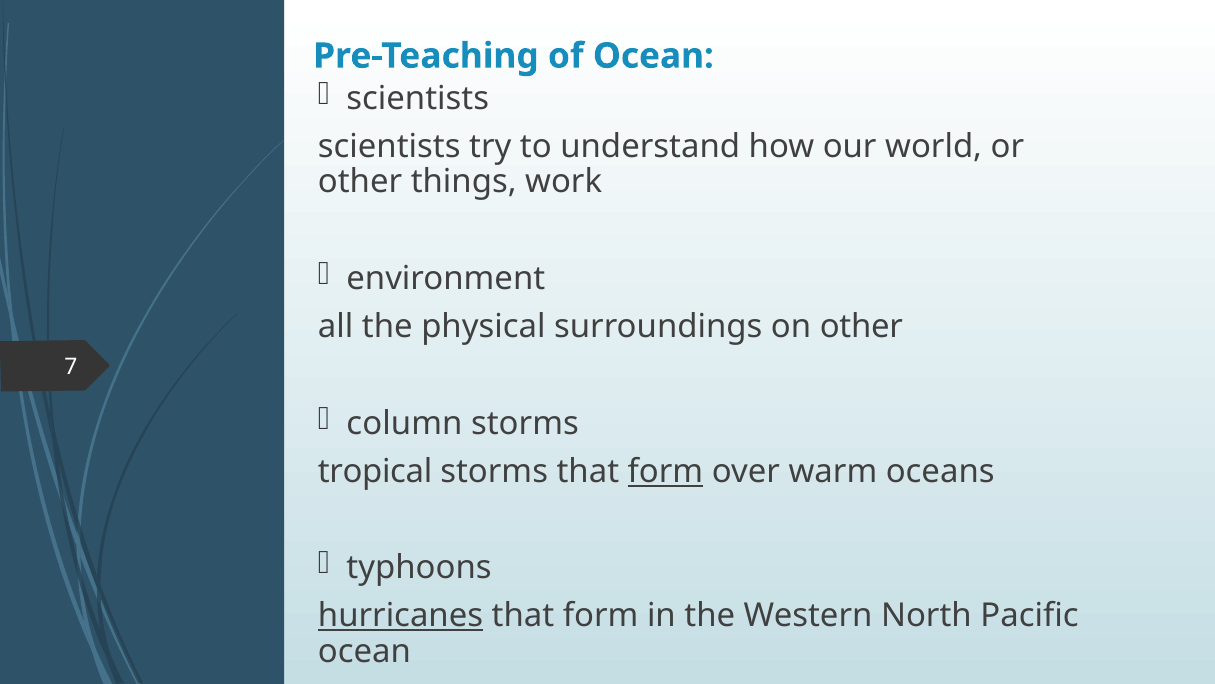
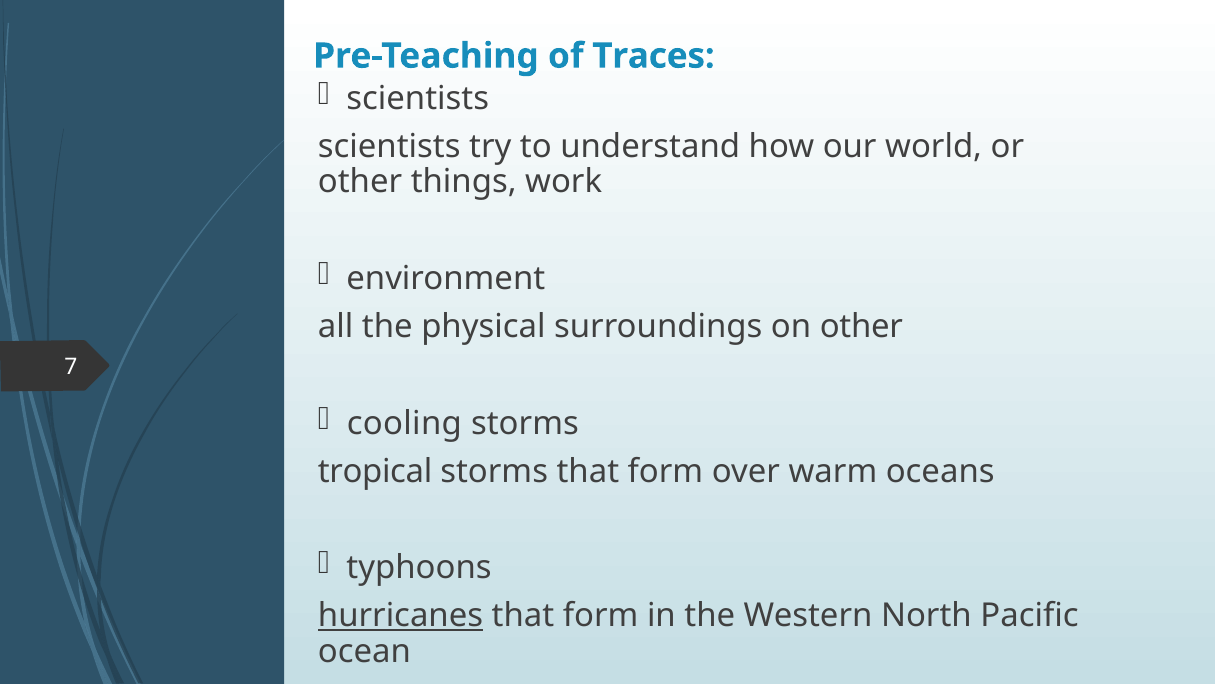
of Ocean: Ocean -> Traces
column: column -> cooling
form at (665, 471) underline: present -> none
